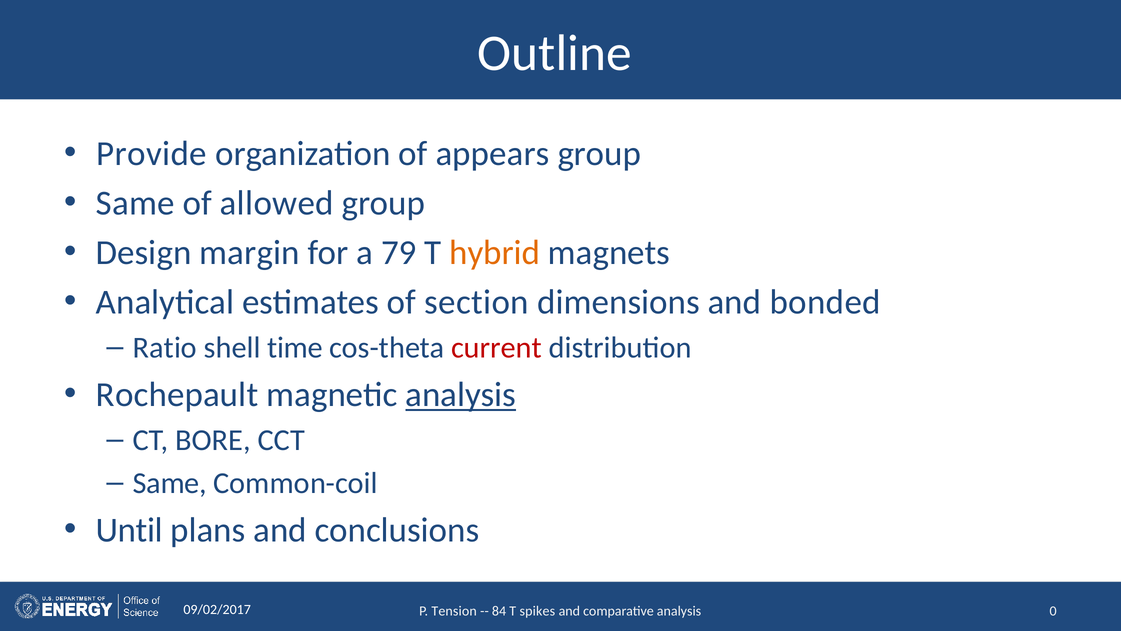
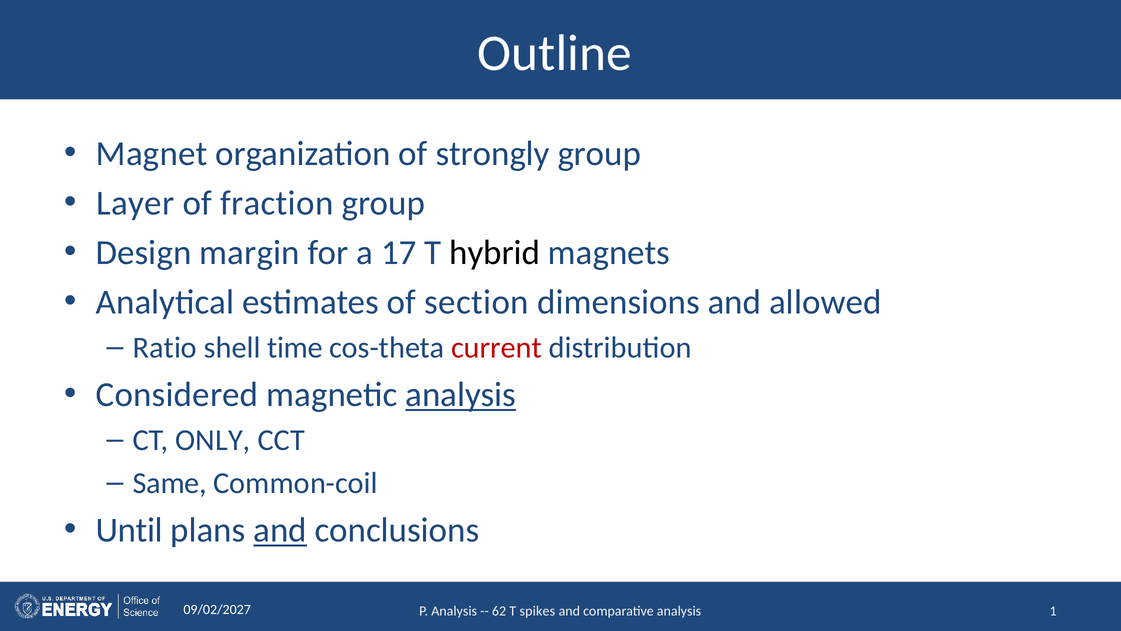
Provide: Provide -> Magnet
appears: appears -> strongly
Same at (135, 203): Same -> Layer
allowed: allowed -> fraction
79: 79 -> 17
hybrid colour: orange -> black
bonded: bonded -> allowed
Rochepault: Rochepault -> Considered
BORE: BORE -> ONLY
and at (280, 530) underline: none -> present
09/02/2017: 09/02/2017 -> 09/02/2027
P Tension: Tension -> Analysis
84: 84 -> 62
0: 0 -> 1
